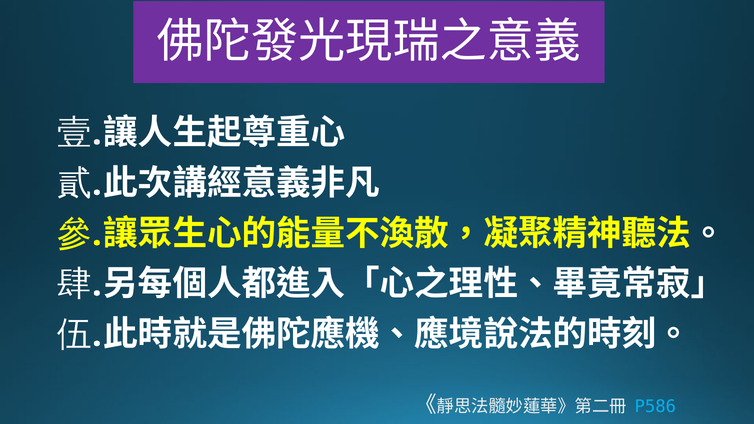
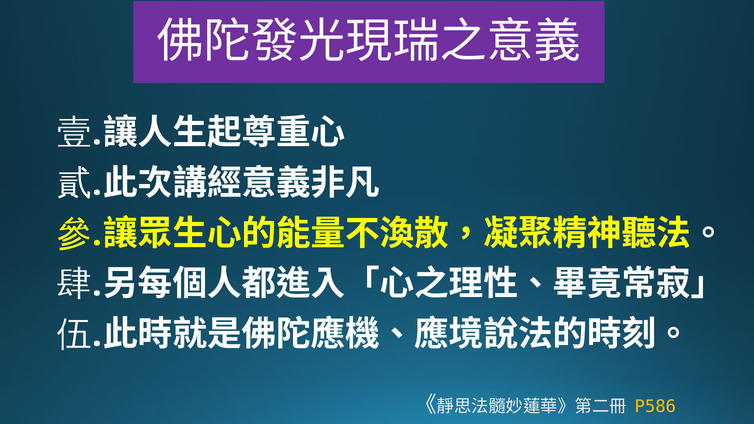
P586 colour: light blue -> yellow
